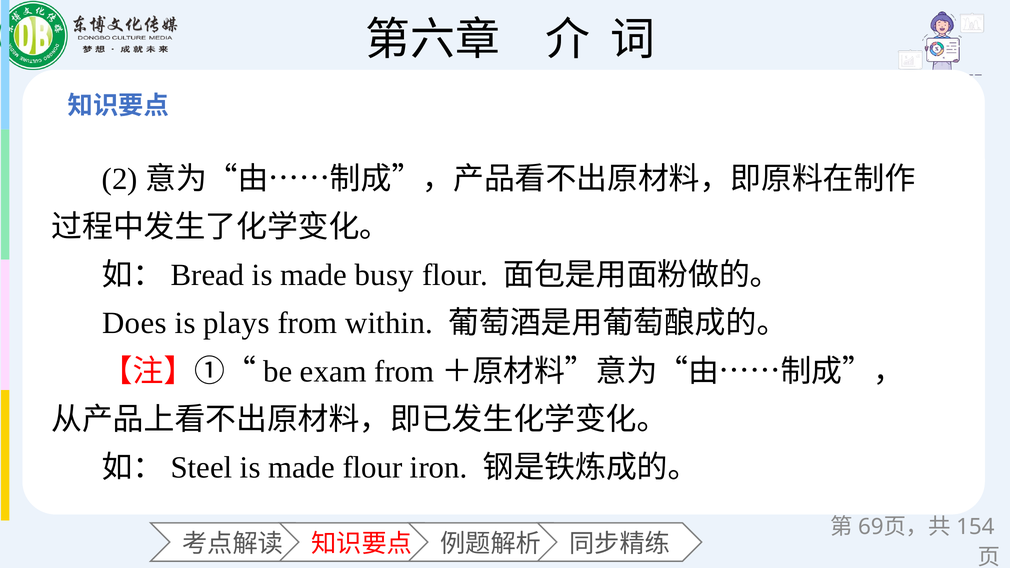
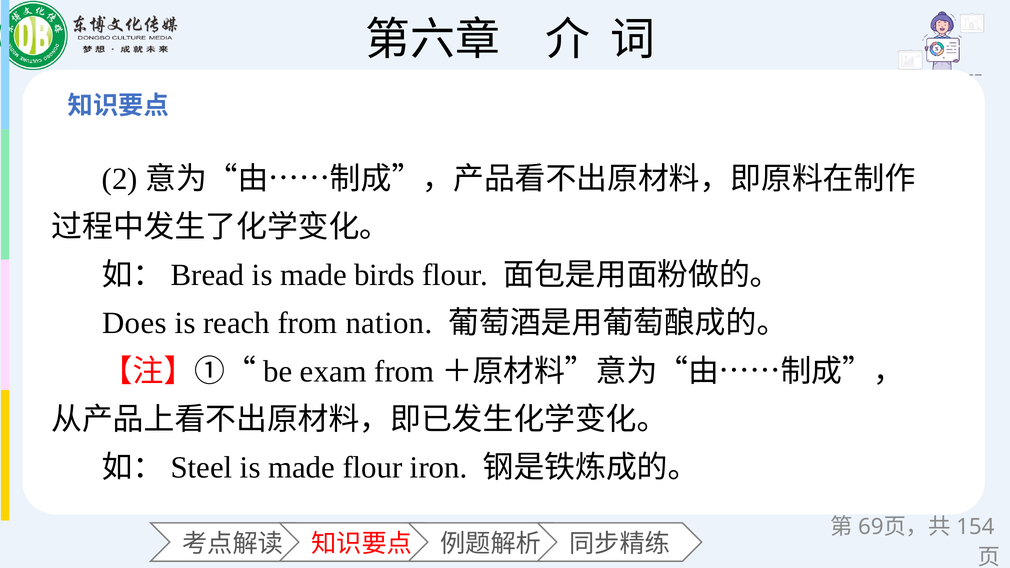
busy: busy -> birds
plays: plays -> reach
within: within -> nation
